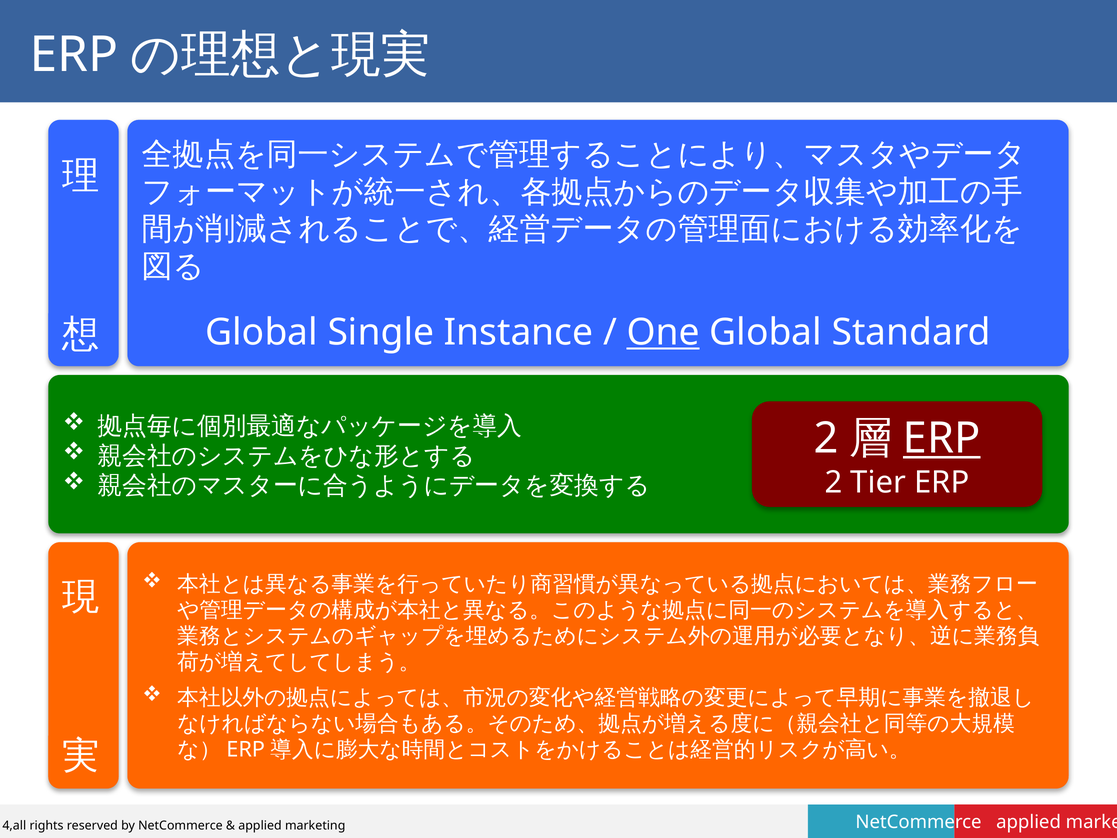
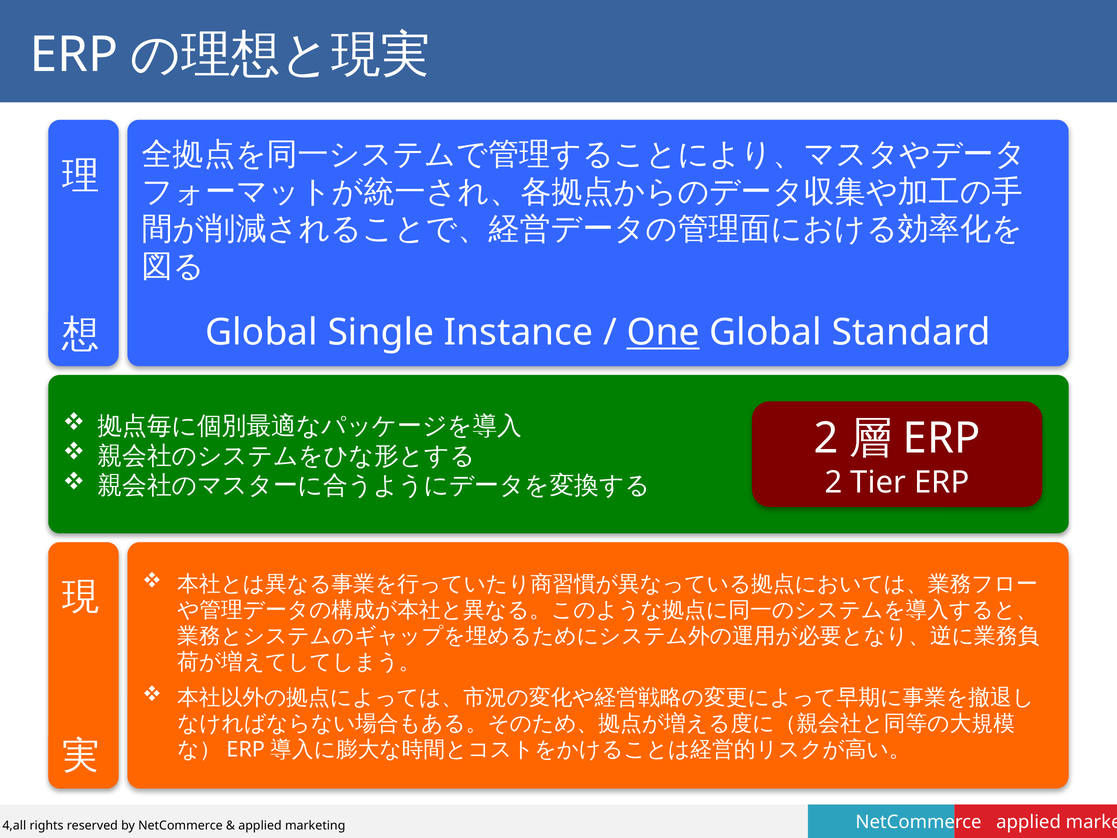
ERP at (942, 438) underline: present -> none
